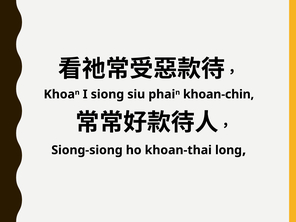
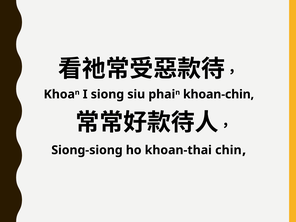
long: long -> chin
